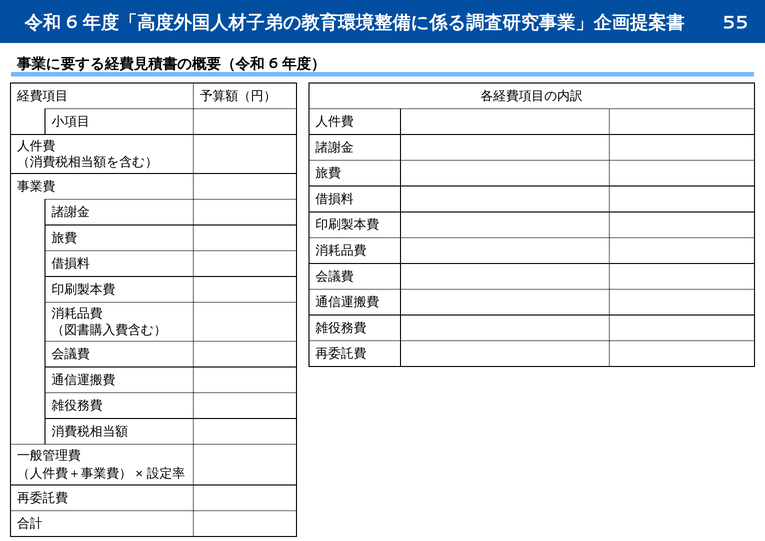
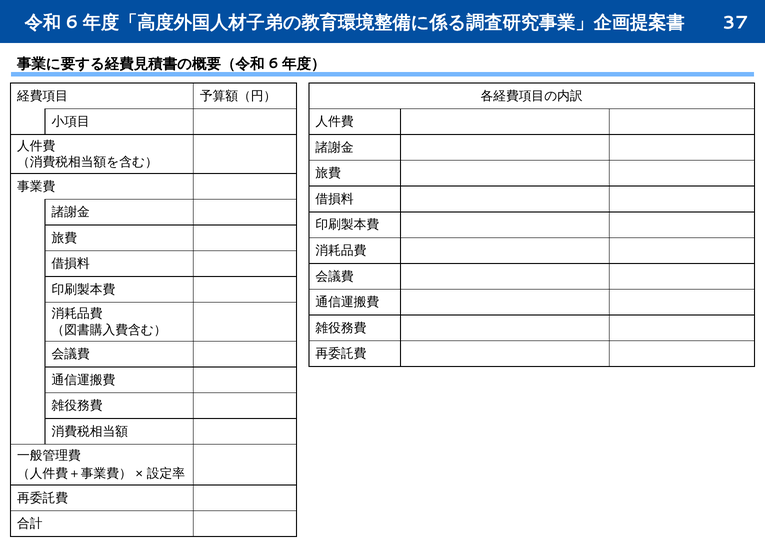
55: 55 -> 37
